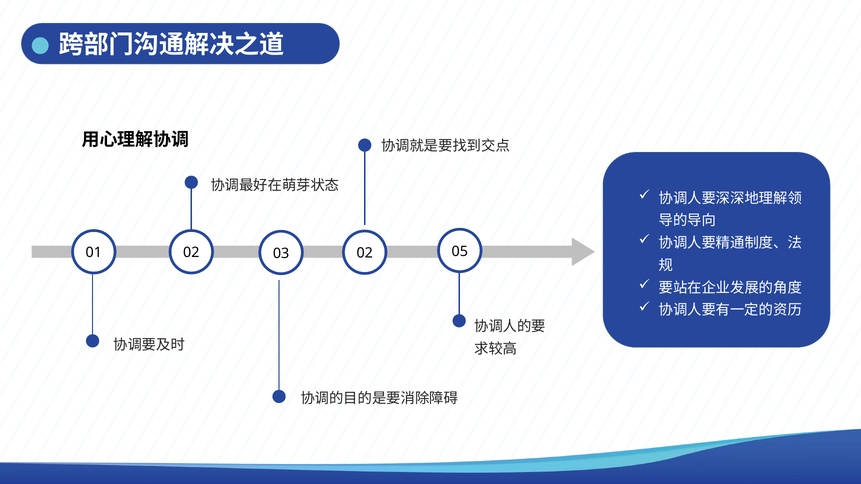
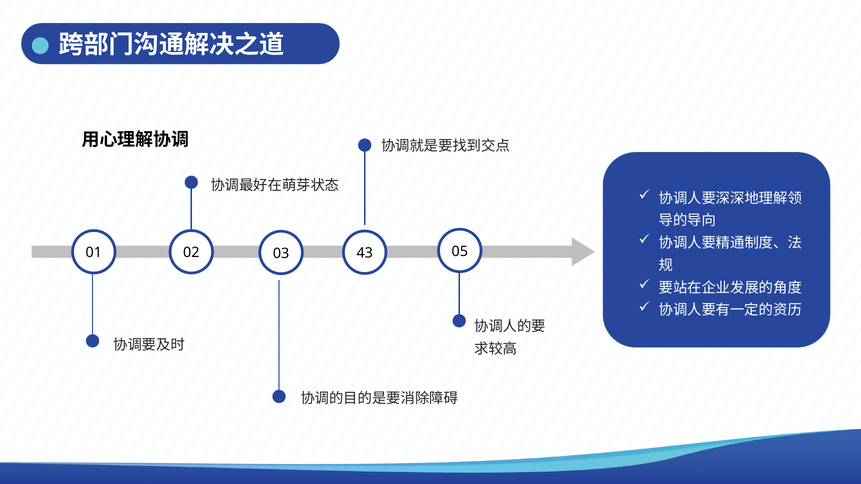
03 02: 02 -> 43
